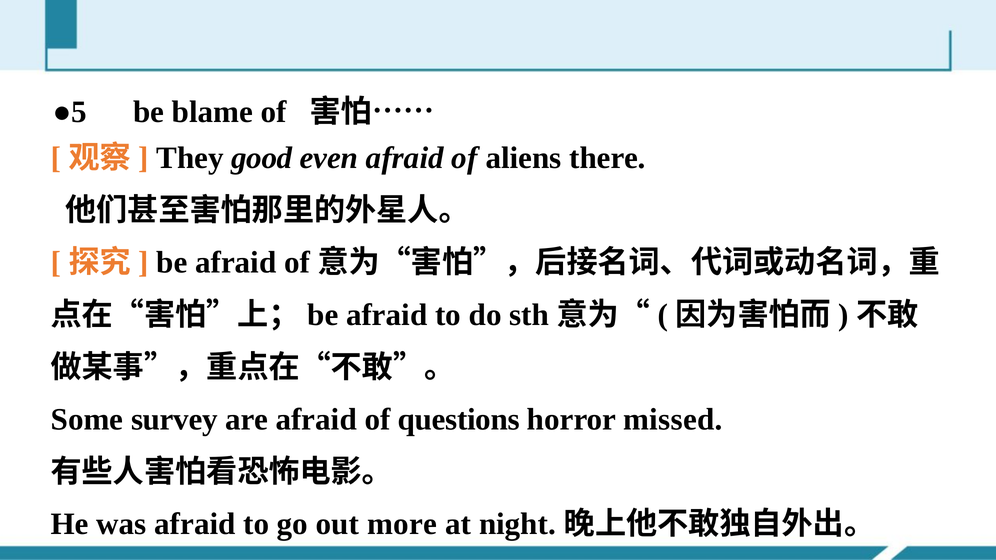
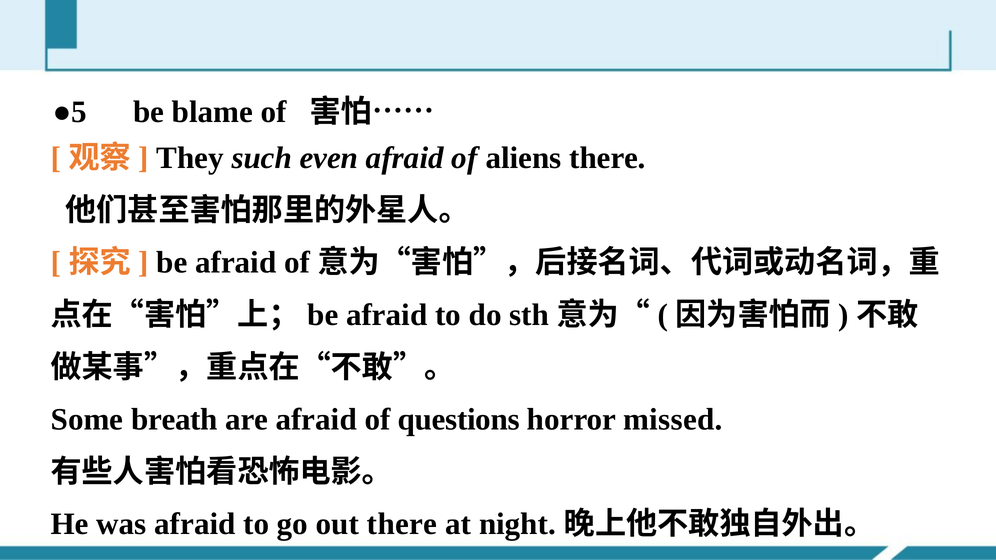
good: good -> such
survey: survey -> breath
out more: more -> there
